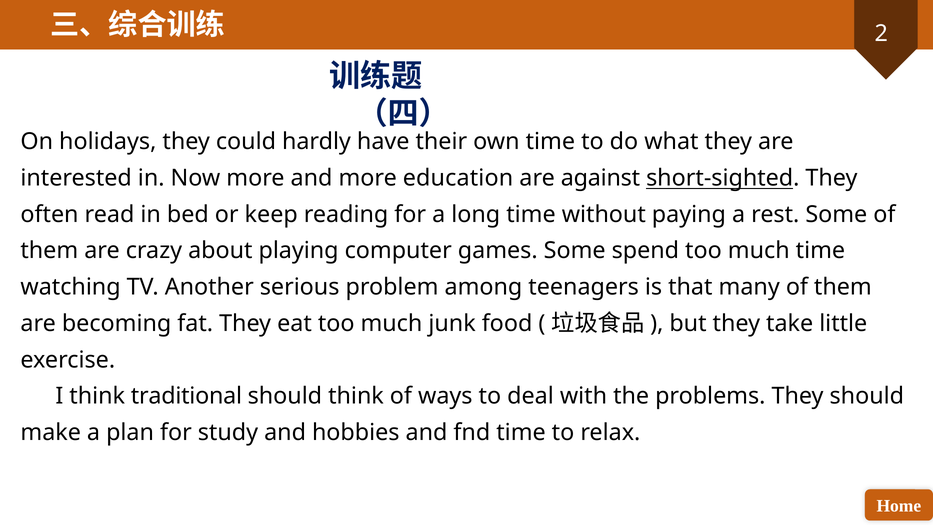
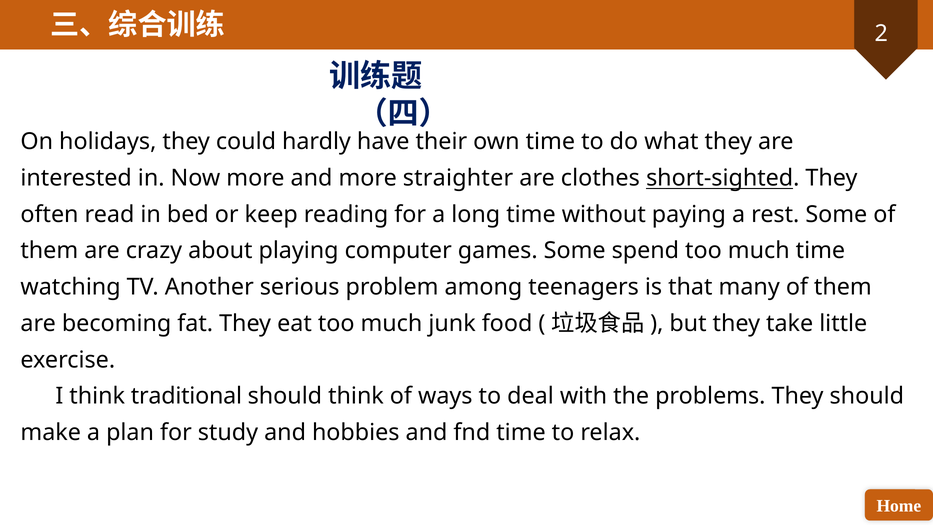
education: education -> straighter
against: against -> clothes
